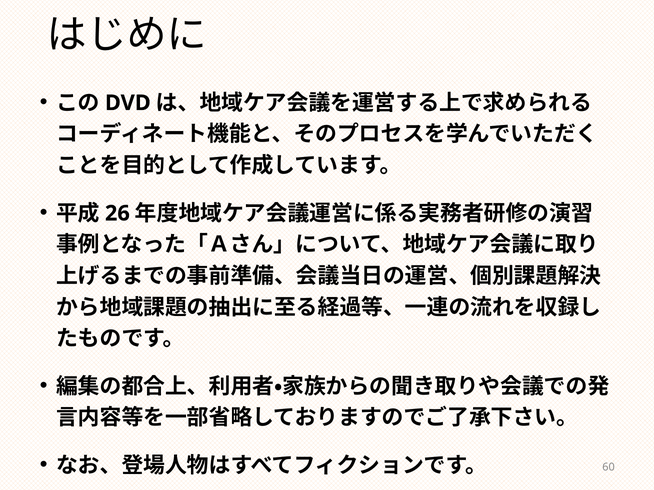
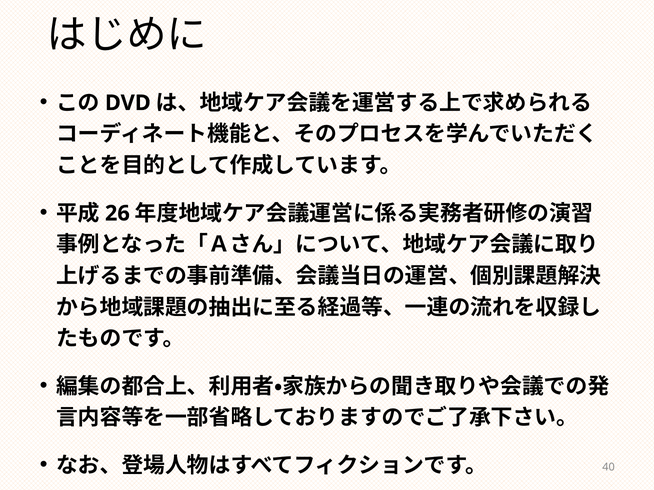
60: 60 -> 40
